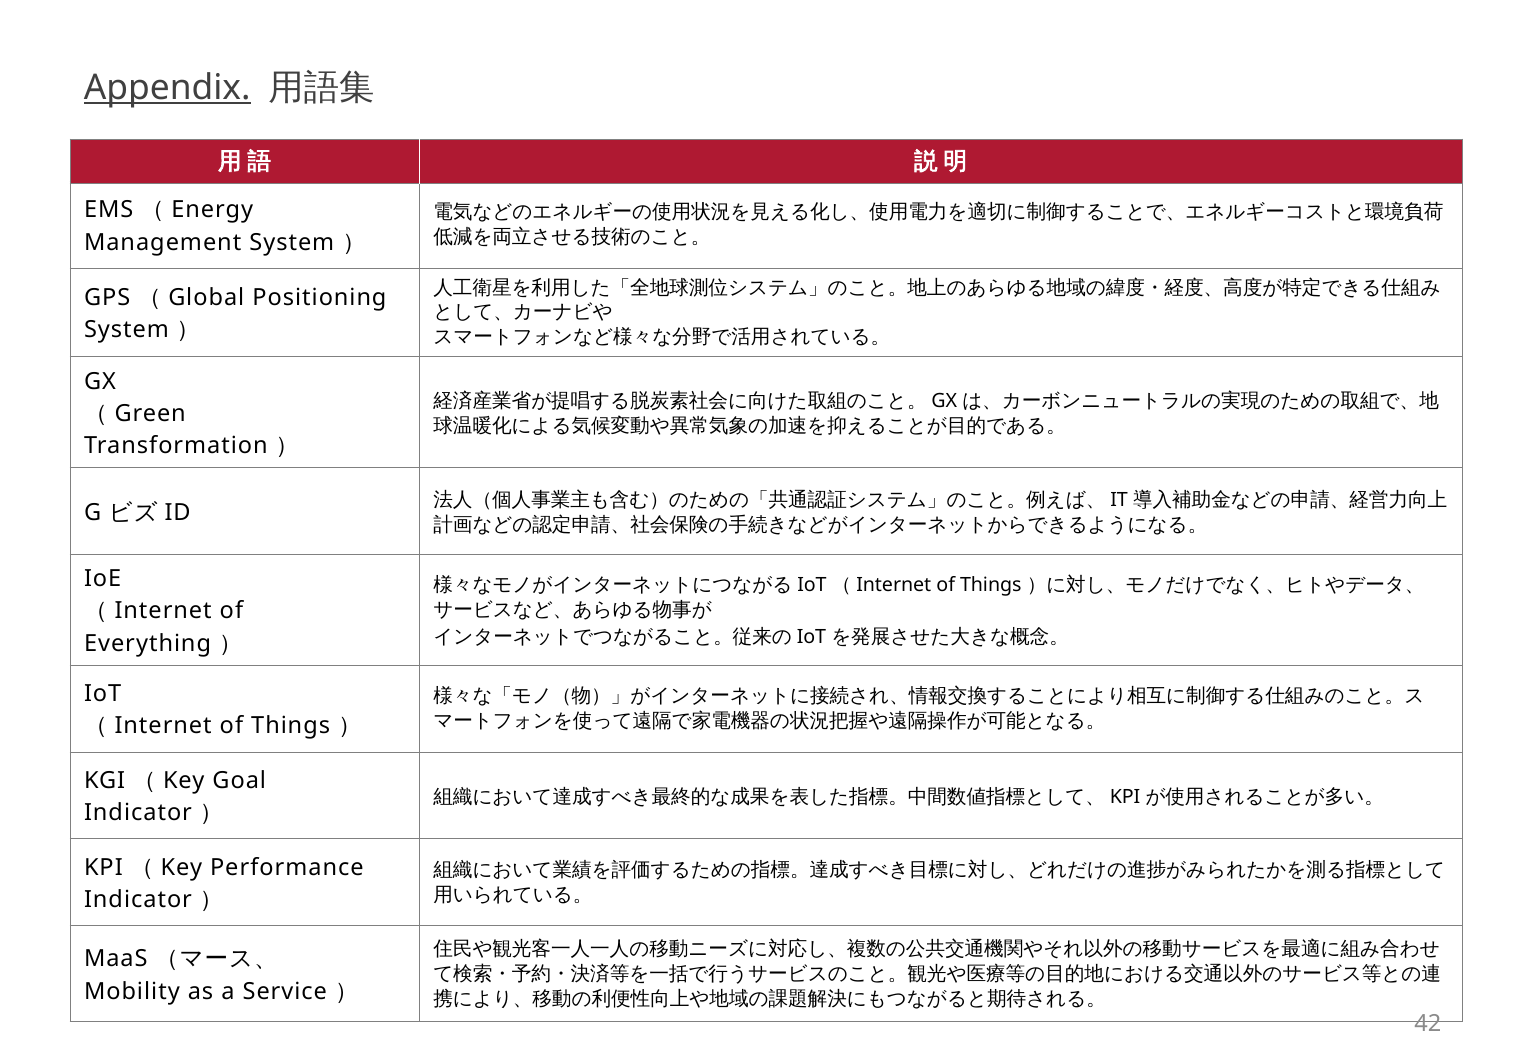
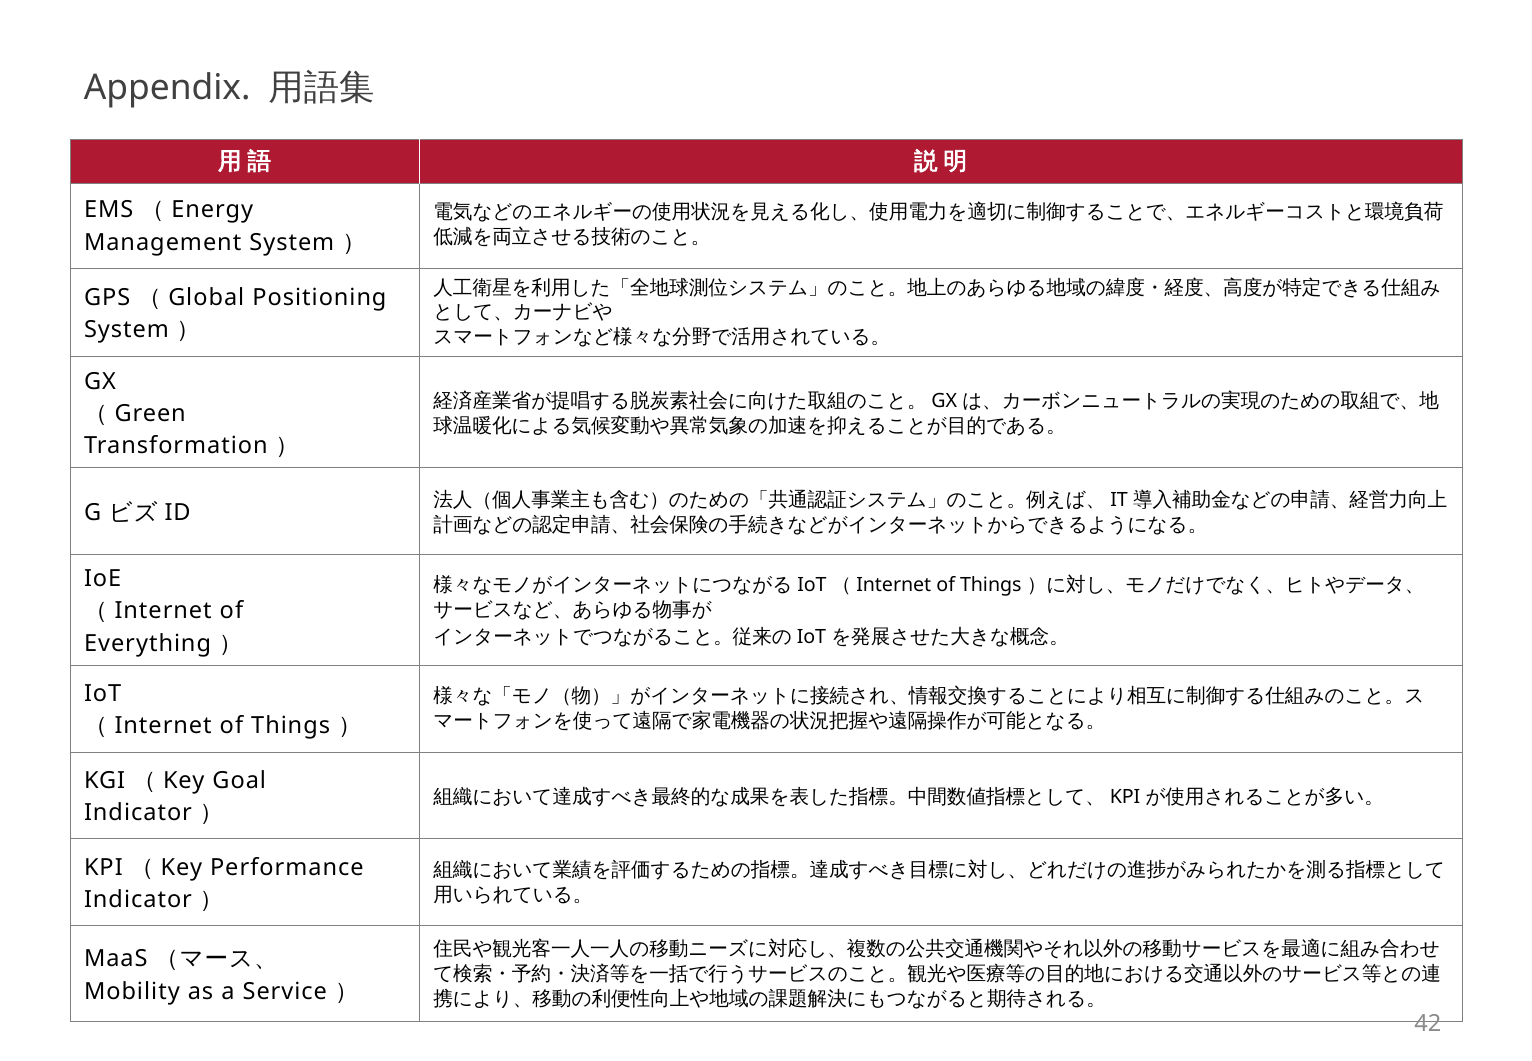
Appendix underline: present -> none
